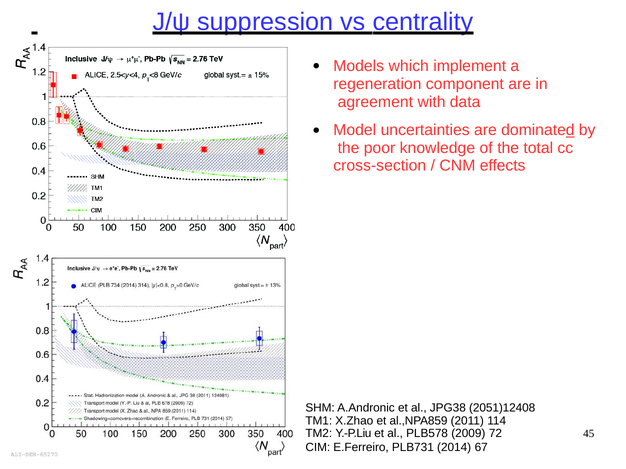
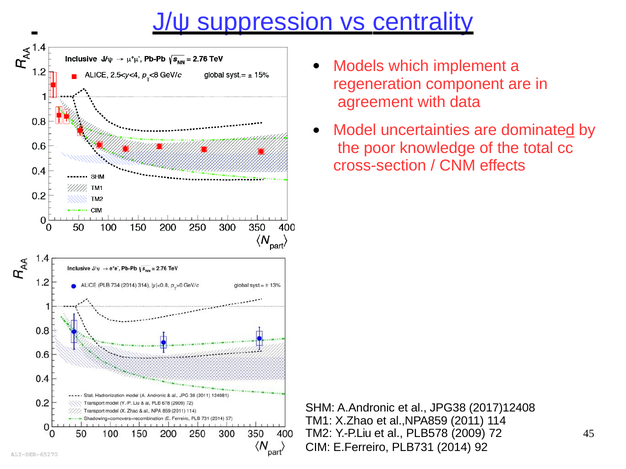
2051)12408: 2051)12408 -> 2017)12408
67: 67 -> 92
